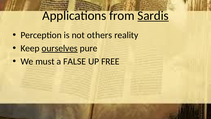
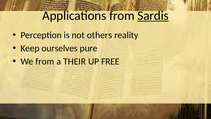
ourselves underline: present -> none
We must: must -> from
FALSE: FALSE -> THEIR
